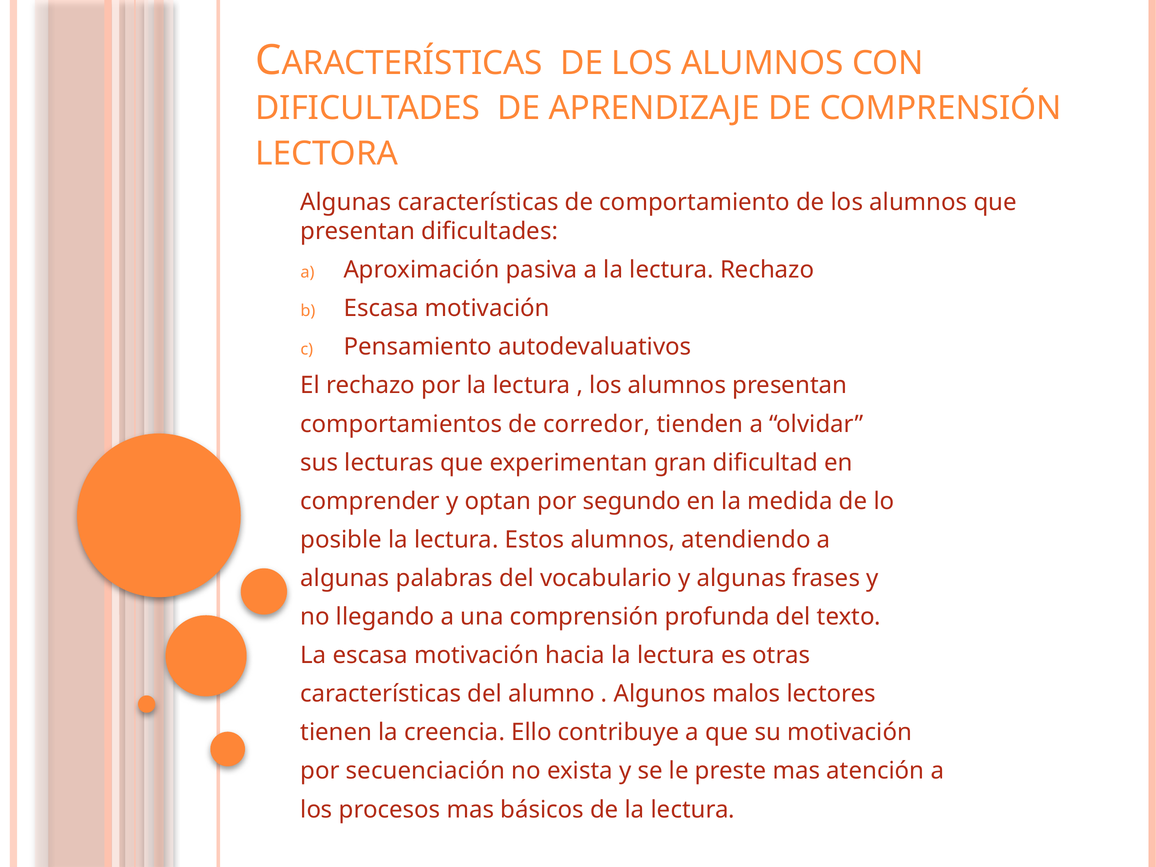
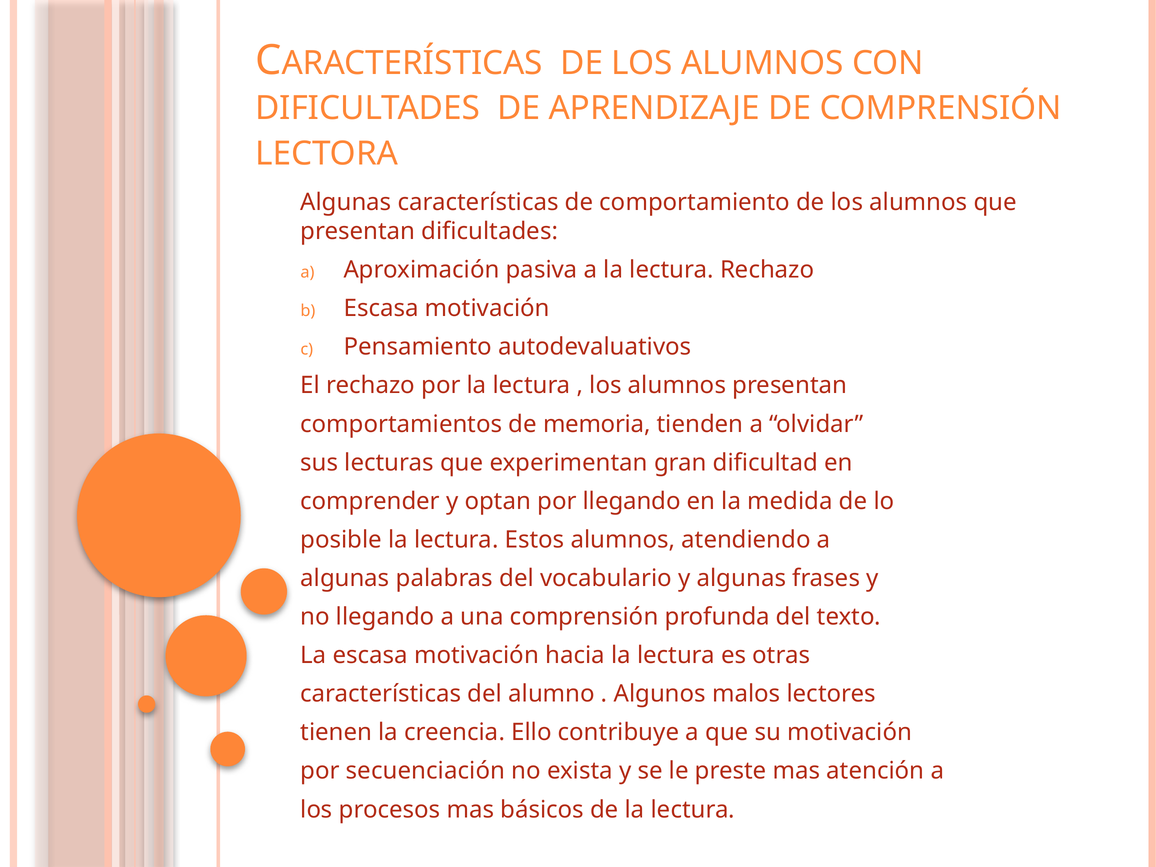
corredor: corredor -> memoria
por segundo: segundo -> llegando
